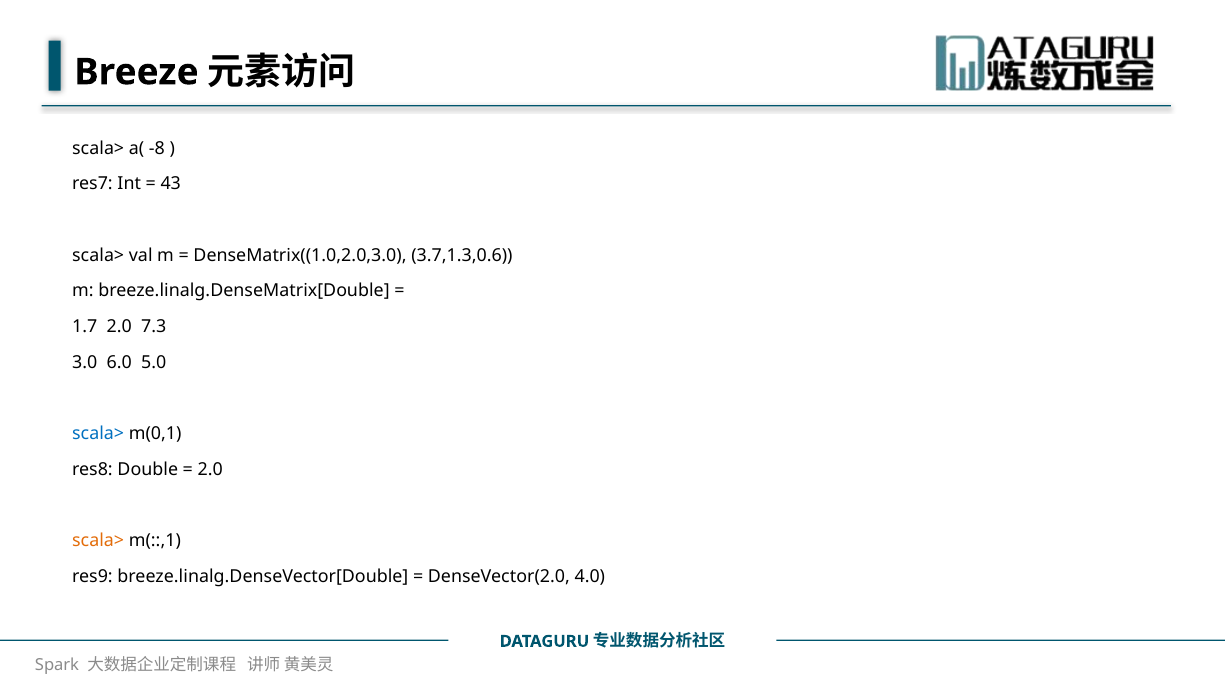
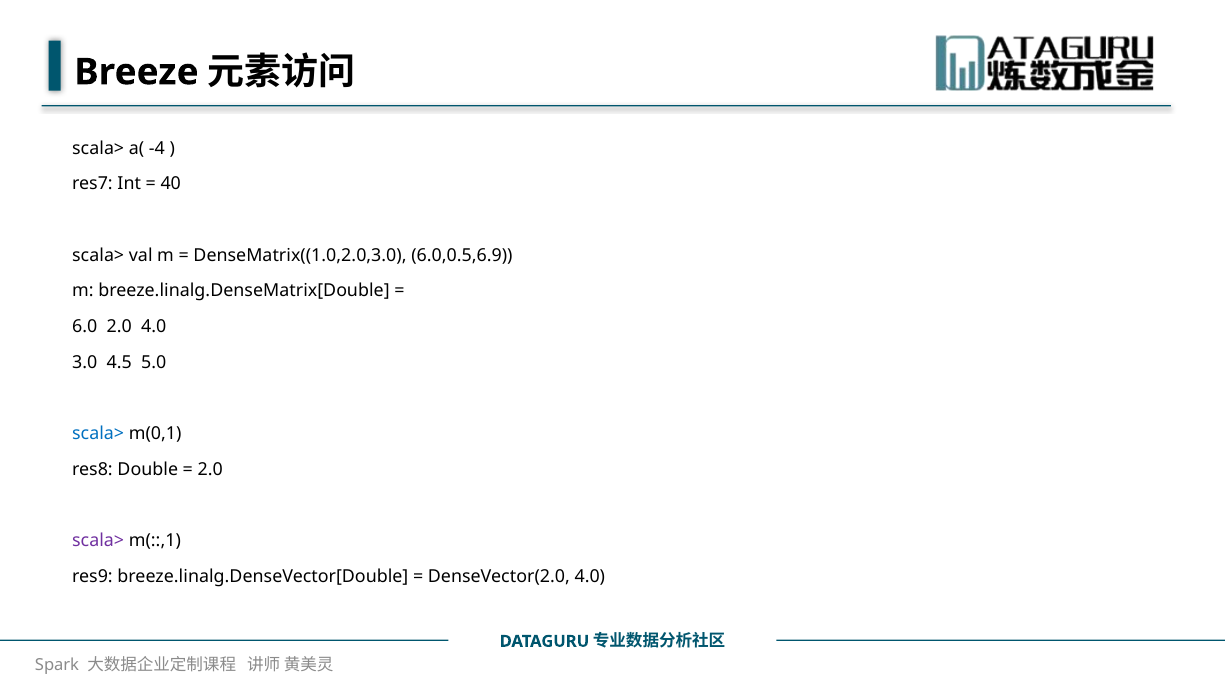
-8: -8 -> -4
43: 43 -> 40
3.7,1.3,0.6: 3.7,1.3,0.6 -> 6.0,0.5,6.9
1.7: 1.7 -> 6.0
2.0 7.3: 7.3 -> 4.0
6.0: 6.0 -> 4.5
scala> at (98, 541) colour: orange -> purple
